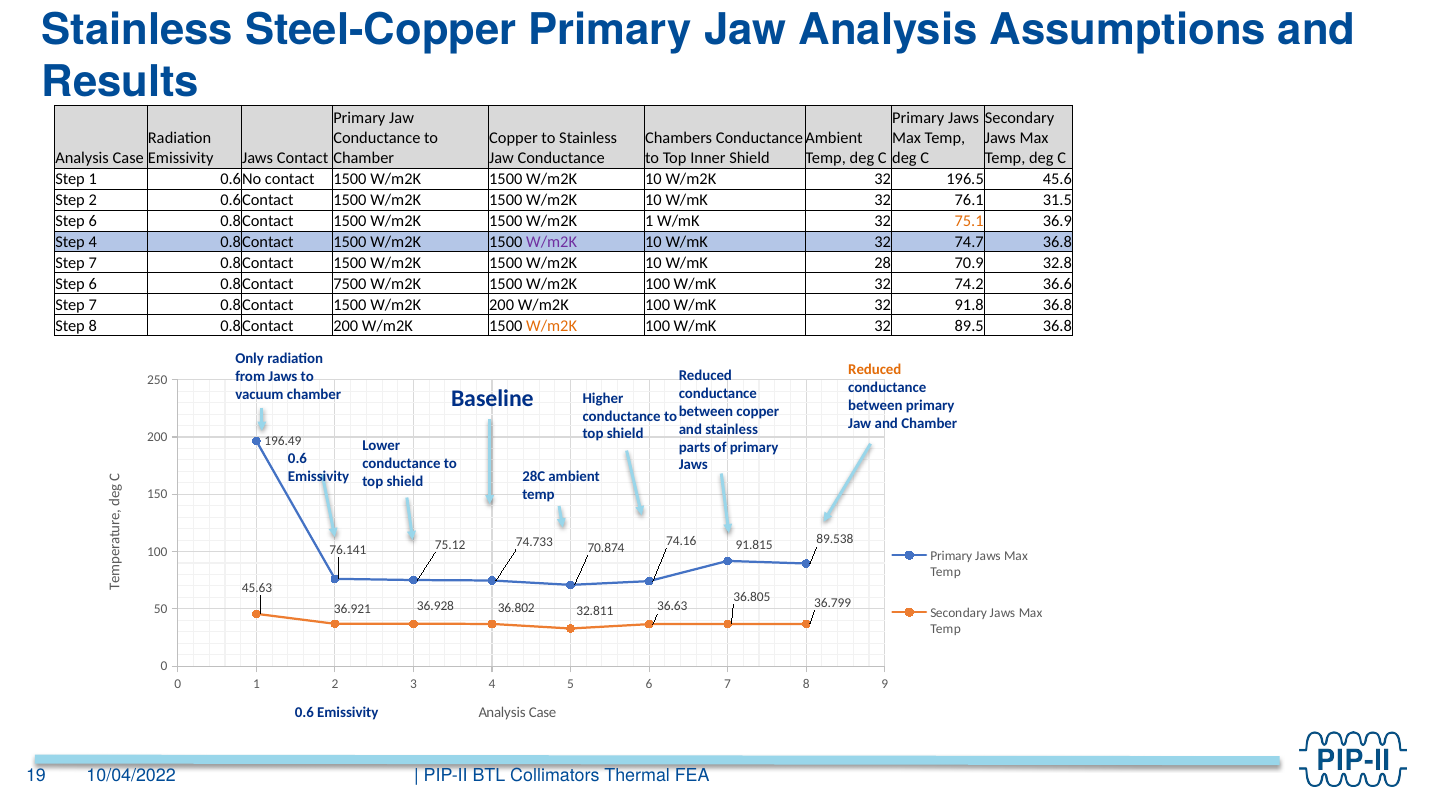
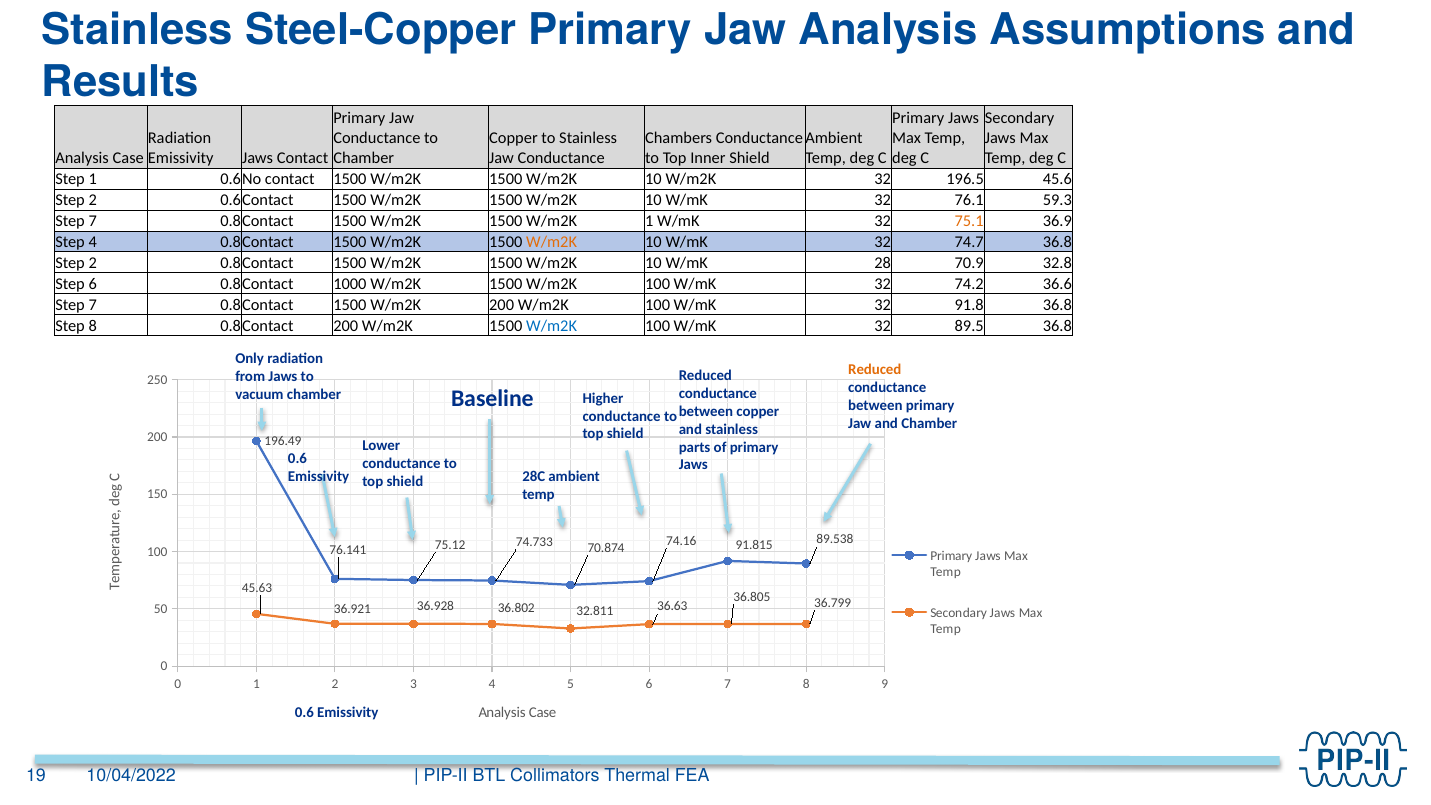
31.5: 31.5 -> 59.3
6 at (93, 221): 6 -> 7
W/m2K at (552, 242) colour: purple -> orange
7 at (93, 263): 7 -> 2
7500: 7500 -> 1000
W/m2K at (552, 326) colour: orange -> blue
